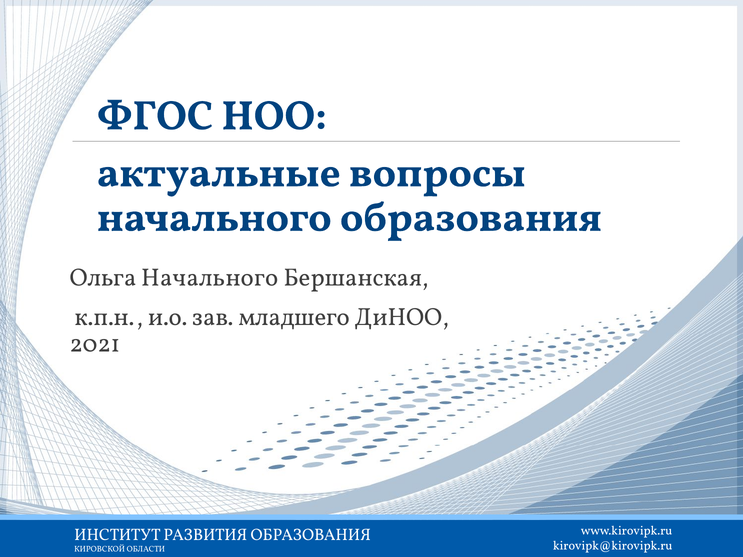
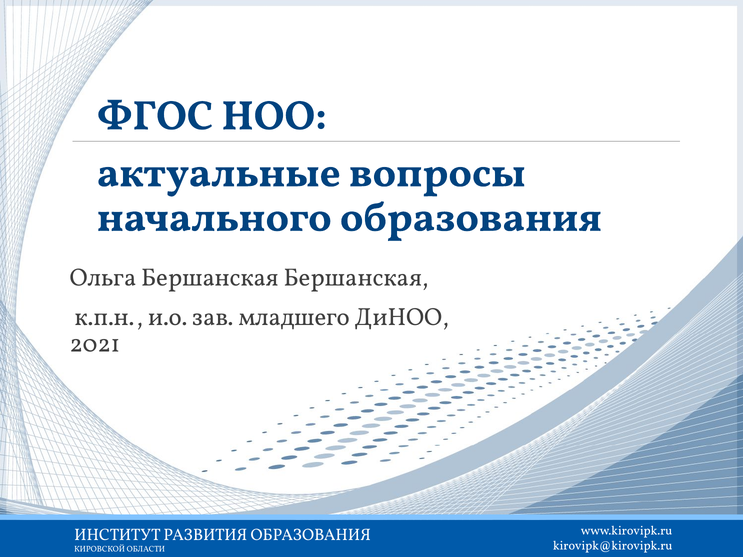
Ольга Начального: Начального -> Бершанская
